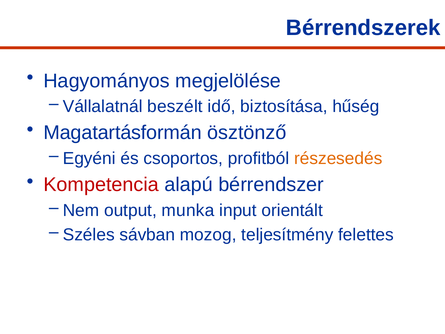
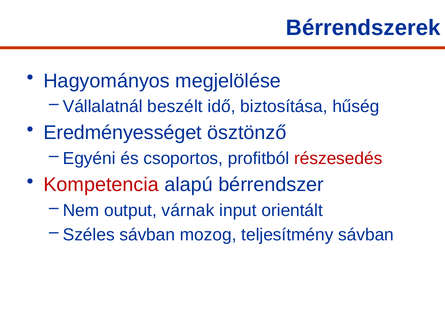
Magatartásformán: Magatartásformán -> Eredményességet
részesedés colour: orange -> red
munka: munka -> várnak
teljesítmény felettes: felettes -> sávban
